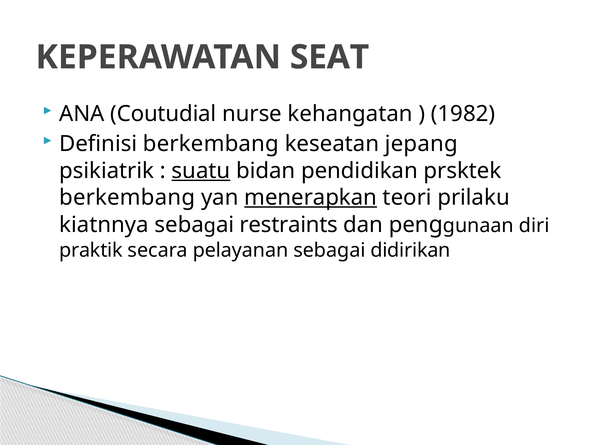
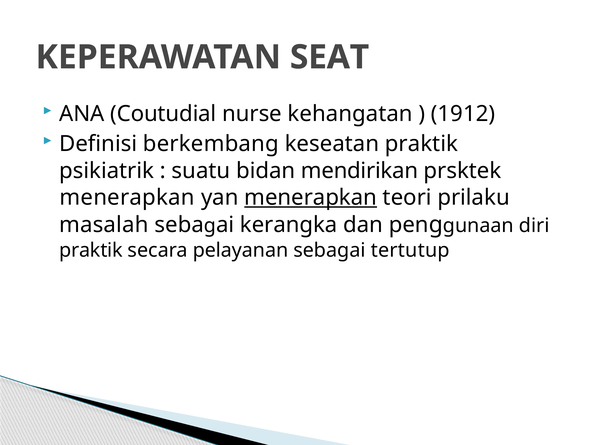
1982: 1982 -> 1912
keseatan jepang: jepang -> praktik
suatu underline: present -> none
pendidikan: pendidikan -> mendirikan
berkembang at (127, 197): berkembang -> menerapkan
kiatnnya: kiatnnya -> masalah
restraints: restraints -> kerangka
didirikan: didirikan -> tertutup
